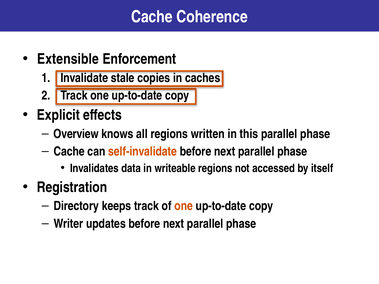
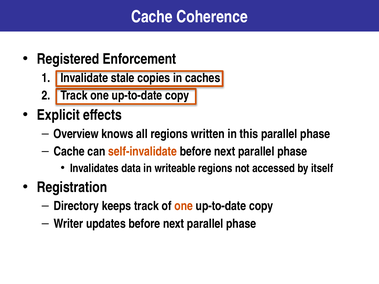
Extensible: Extensible -> Registered
